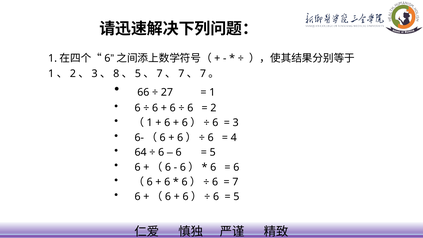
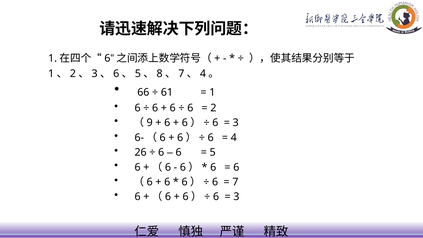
8 at (116, 74): 8 -> 6
7 at (160, 74): 7 -> 8
7 at (203, 74): 7 -> 4
27: 27 -> 61
1 at (150, 123): 1 -> 9
64: 64 -> 26
5 at (236, 197): 5 -> 3
